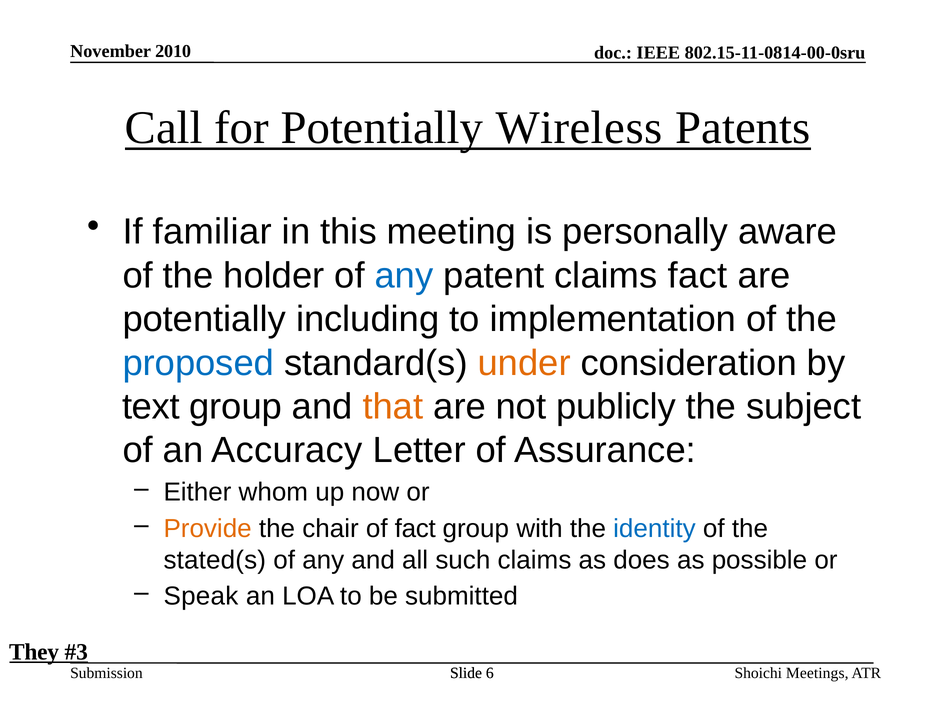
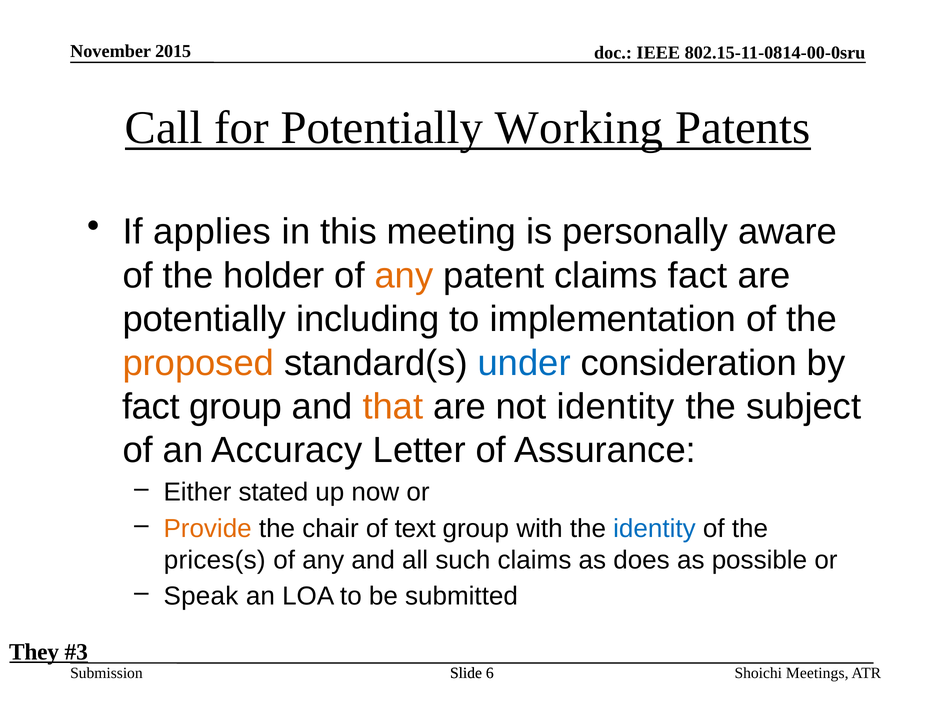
2010: 2010 -> 2015
Wireless: Wireless -> Working
familiar: familiar -> applies
any at (404, 276) colour: blue -> orange
proposed colour: blue -> orange
under colour: orange -> blue
text at (151, 407): text -> fact
not publicly: publicly -> identity
whom: whom -> stated
of fact: fact -> text
stated(s: stated(s -> prices(s
